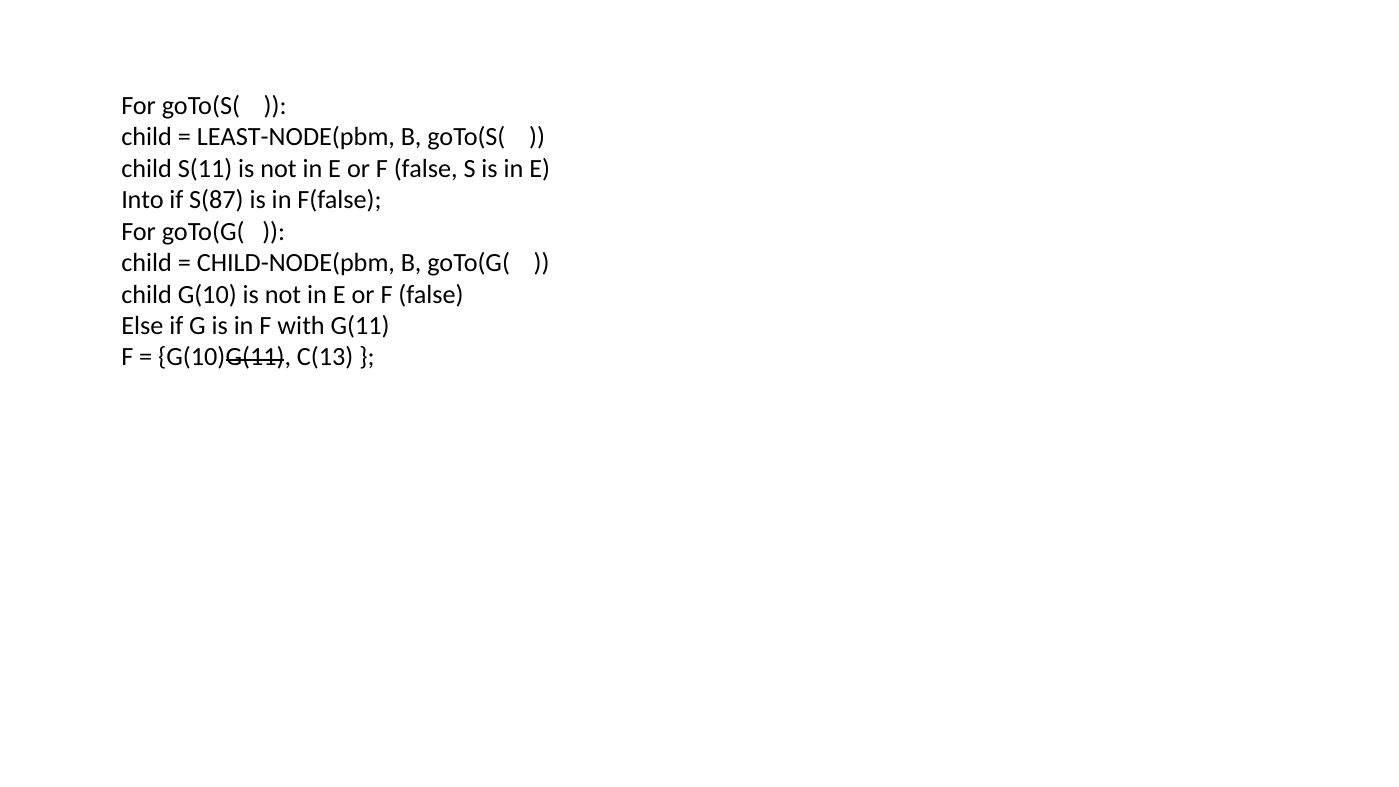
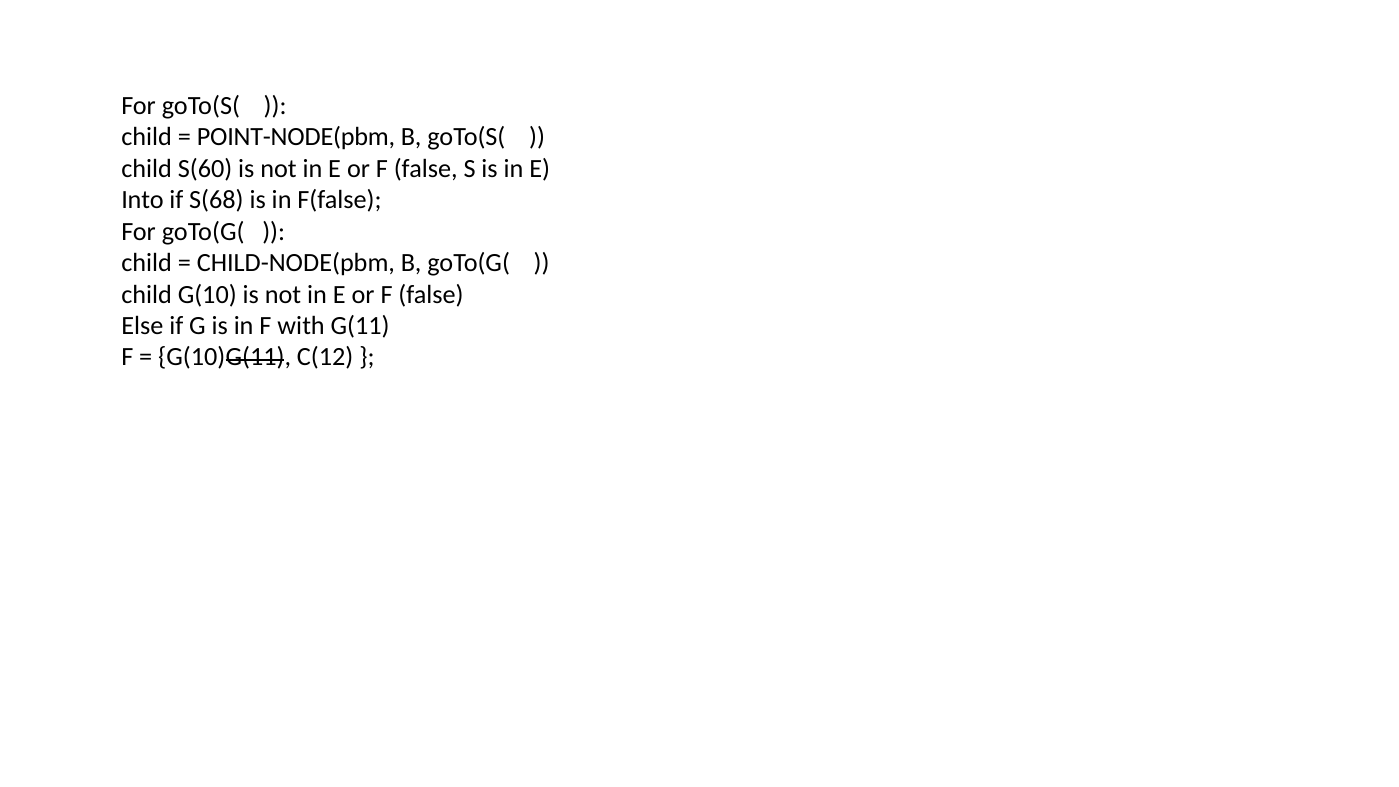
LEAST-NODE(pbm: LEAST-NODE(pbm -> POINT-NODE(pbm
S(11: S(11 -> S(60
S(87: S(87 -> S(68
C(13: C(13 -> C(12
